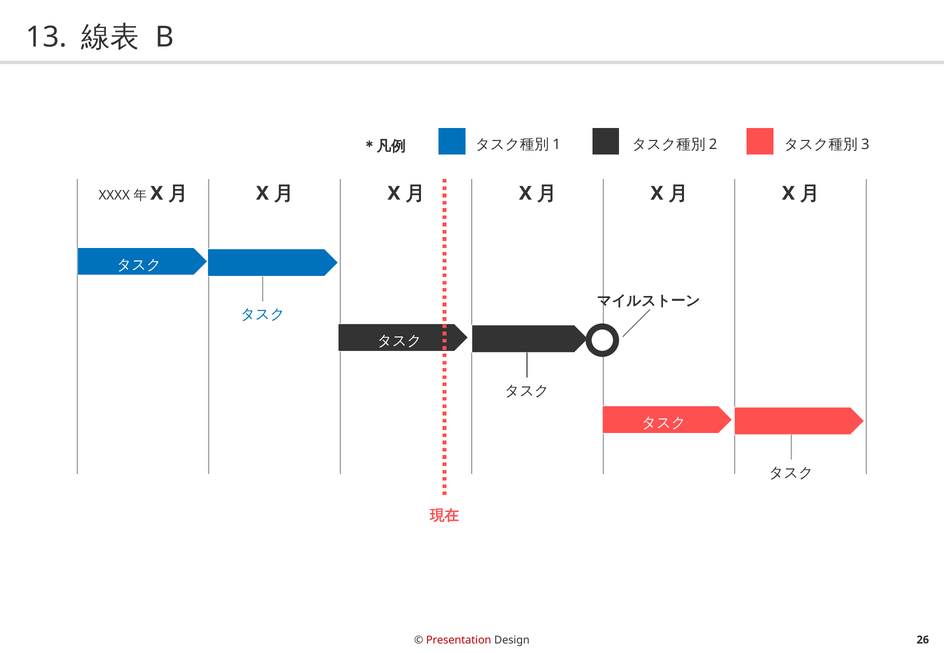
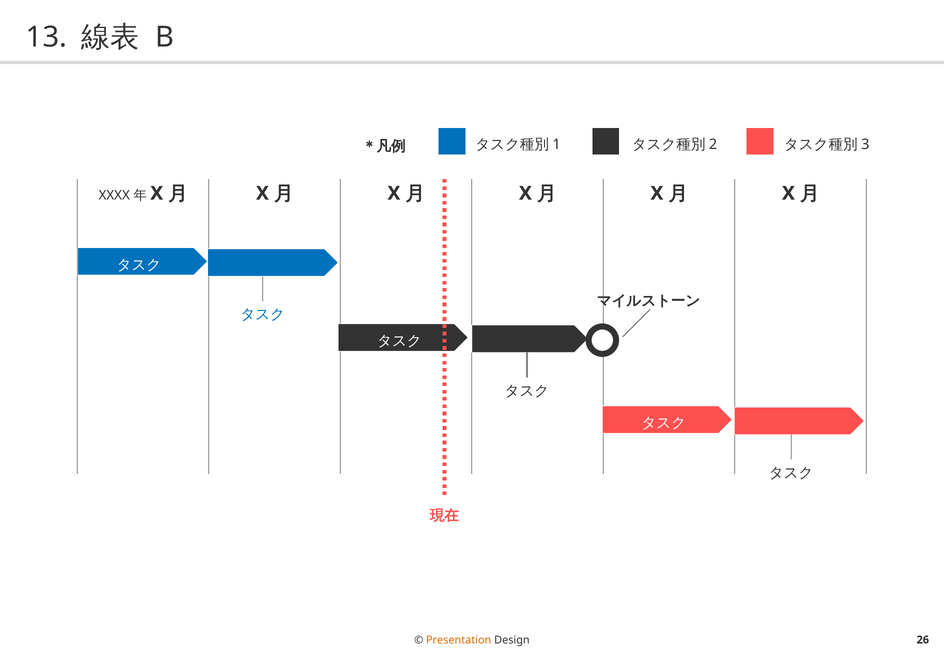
Presentation colour: red -> orange
